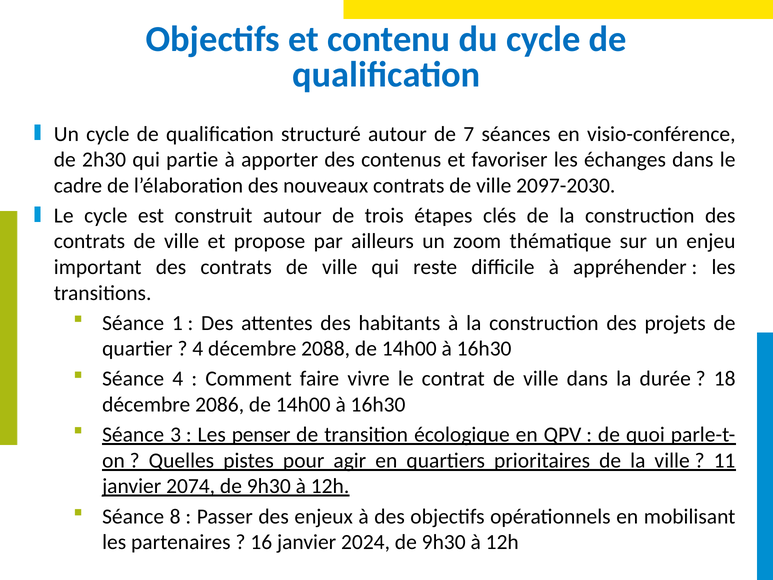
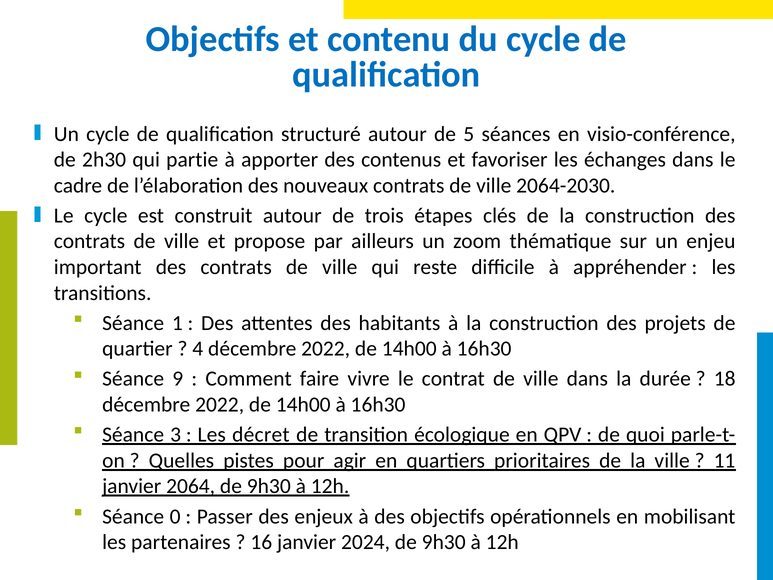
7: 7 -> 5
2097-2030: 2097-2030 -> 2064-2030
4 décembre 2088: 2088 -> 2022
Séance 4: 4 -> 9
2086 at (220, 405): 2086 -> 2022
penser: penser -> décret
2074: 2074 -> 2064
8: 8 -> 0
